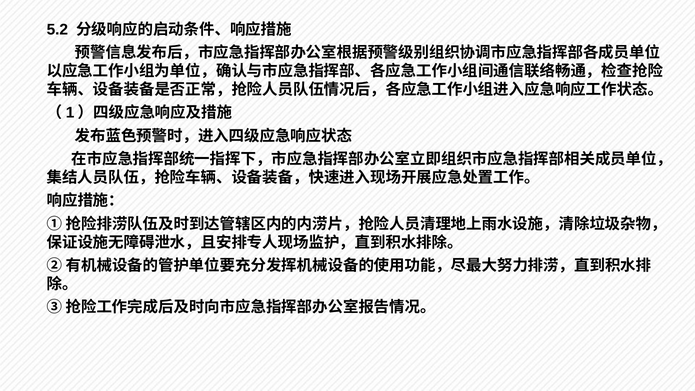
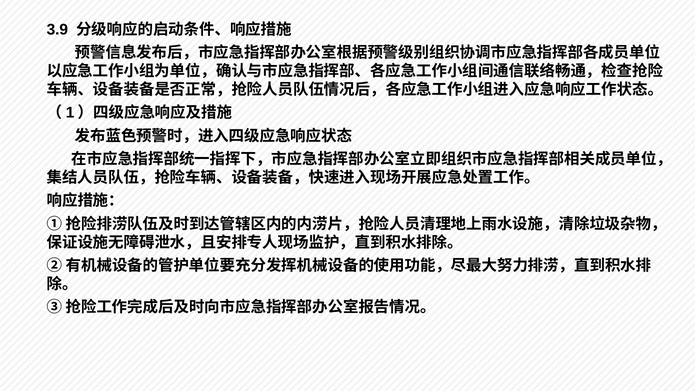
5.2: 5.2 -> 3.9
